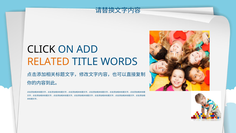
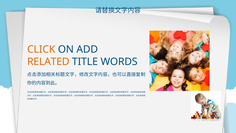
CLICK colour: black -> orange
